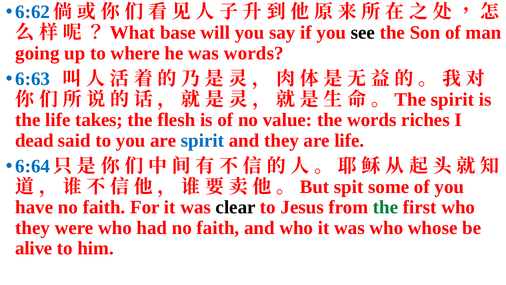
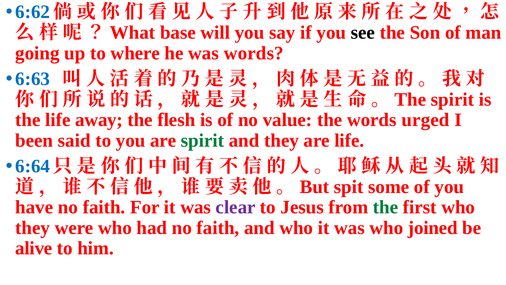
takes: takes -> away
riches: riches -> urged
dead: dead -> been
spirit at (203, 140) colour: blue -> green
clear colour: black -> purple
whose: whose -> joined
